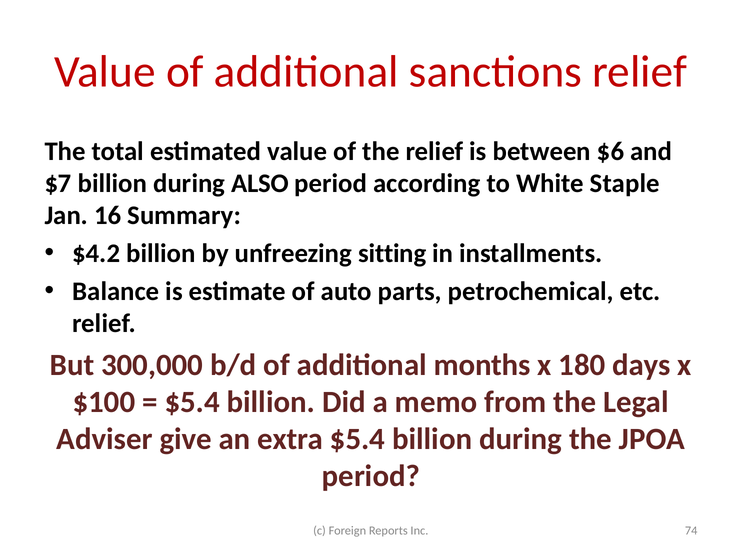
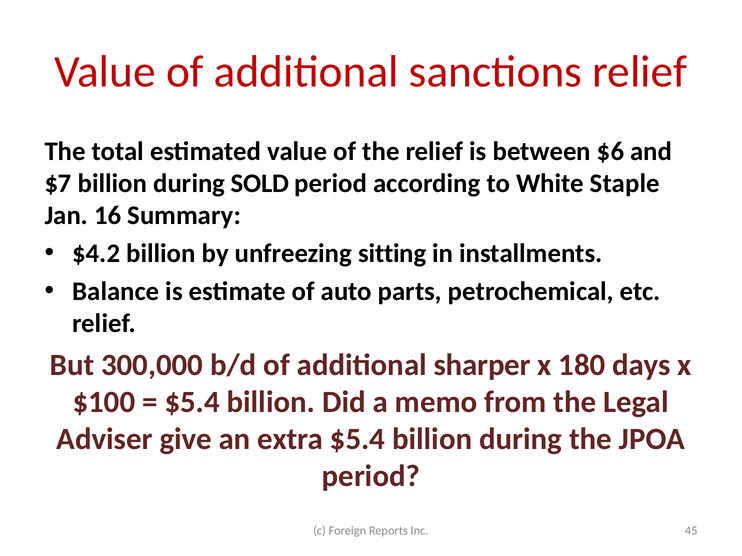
ALSO: ALSO -> SOLD
months: months -> sharper
74: 74 -> 45
